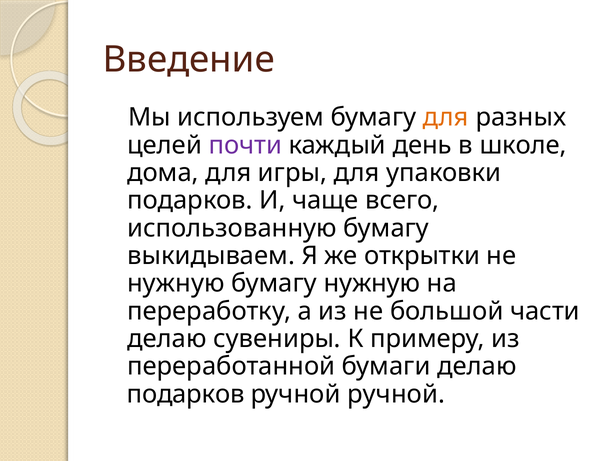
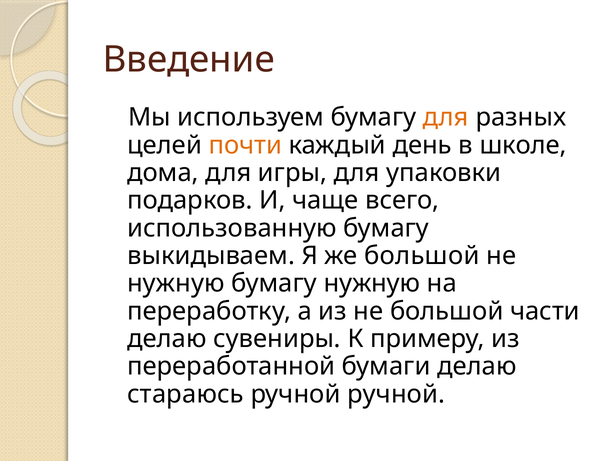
почти colour: purple -> orange
же открытки: открытки -> большой
подарков at (186, 394): подарков -> стараюсь
